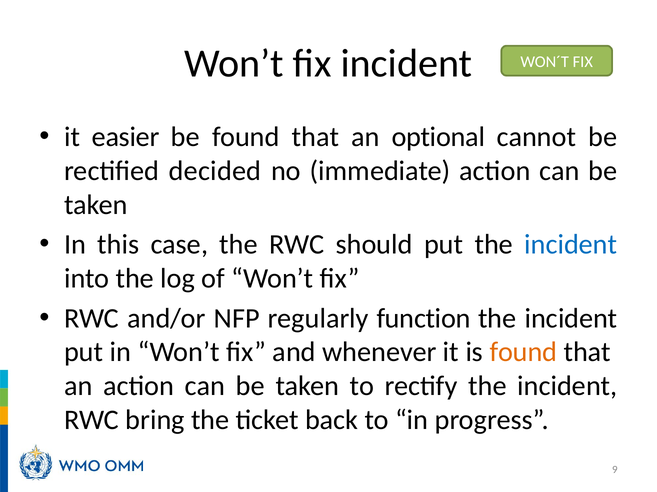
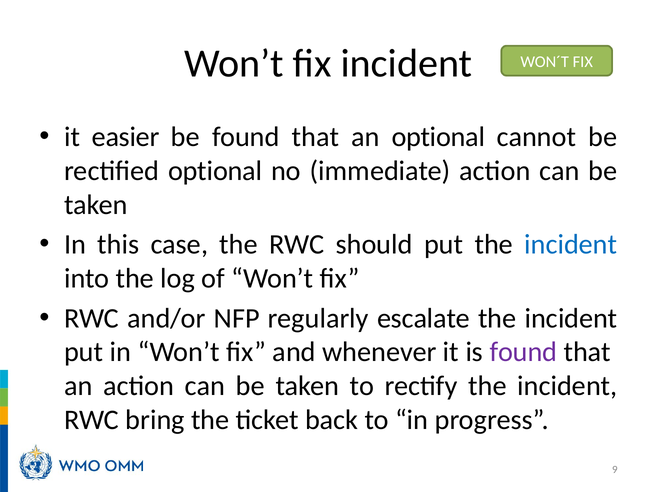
rectified decided: decided -> optional
function: function -> escalate
found at (523, 353) colour: orange -> purple
